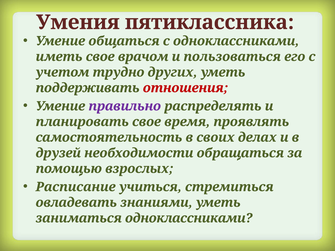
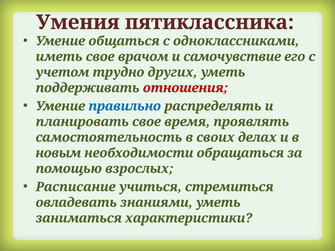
пользоваться: пользоваться -> самочувствие
правильно colour: purple -> blue
друзей: друзей -> новым
заниматься одноклассниками: одноклассниками -> характеристики
